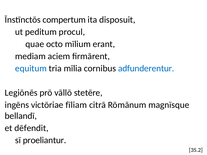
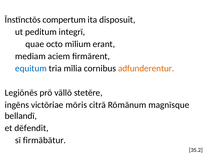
procul: procul -> integrī
adfunderentur colour: blue -> orange
fīliam: fīliam -> mōris
proeliantur: proeliantur -> firmābātur
